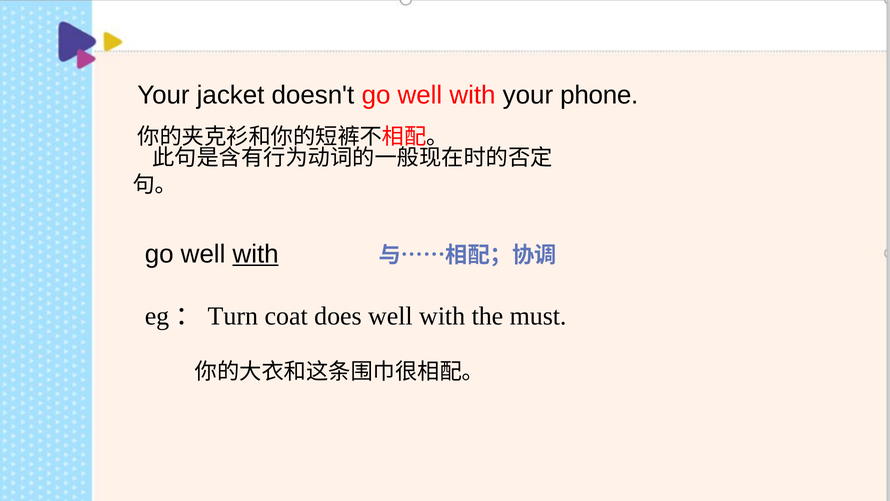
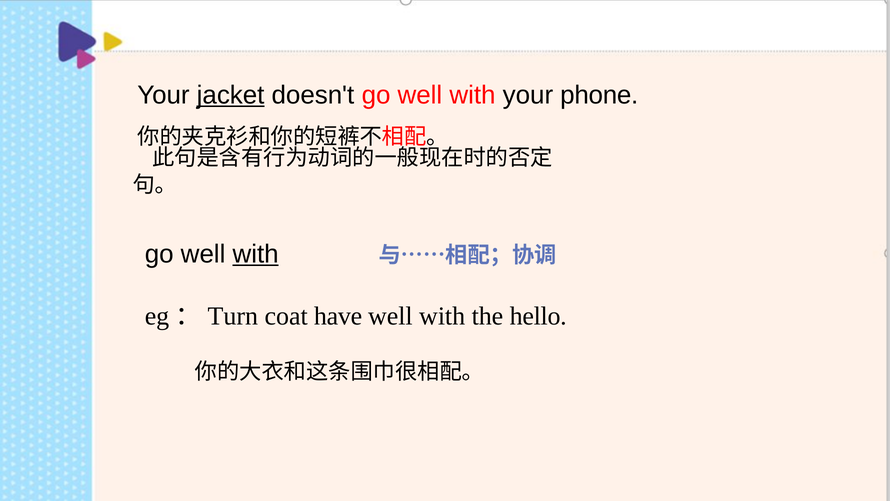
jacket underline: none -> present
does: does -> have
must: must -> hello
